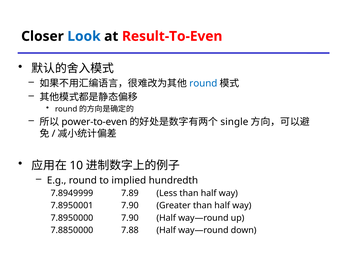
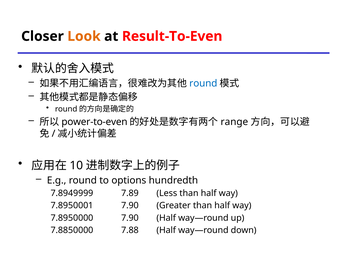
Look colour: blue -> orange
single: single -> range
implied: implied -> options
